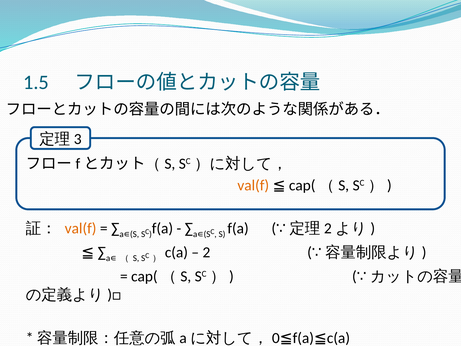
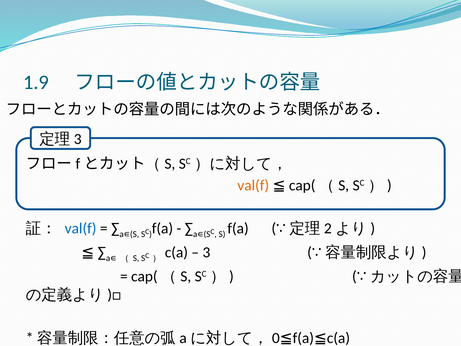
1.5: 1.5 -> 1.9
val(f at (81, 228) colour: orange -> blue
2: 2 -> 3
